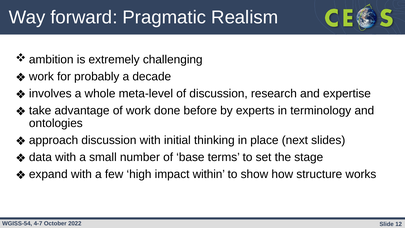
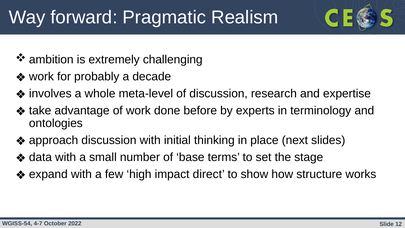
within: within -> direct
